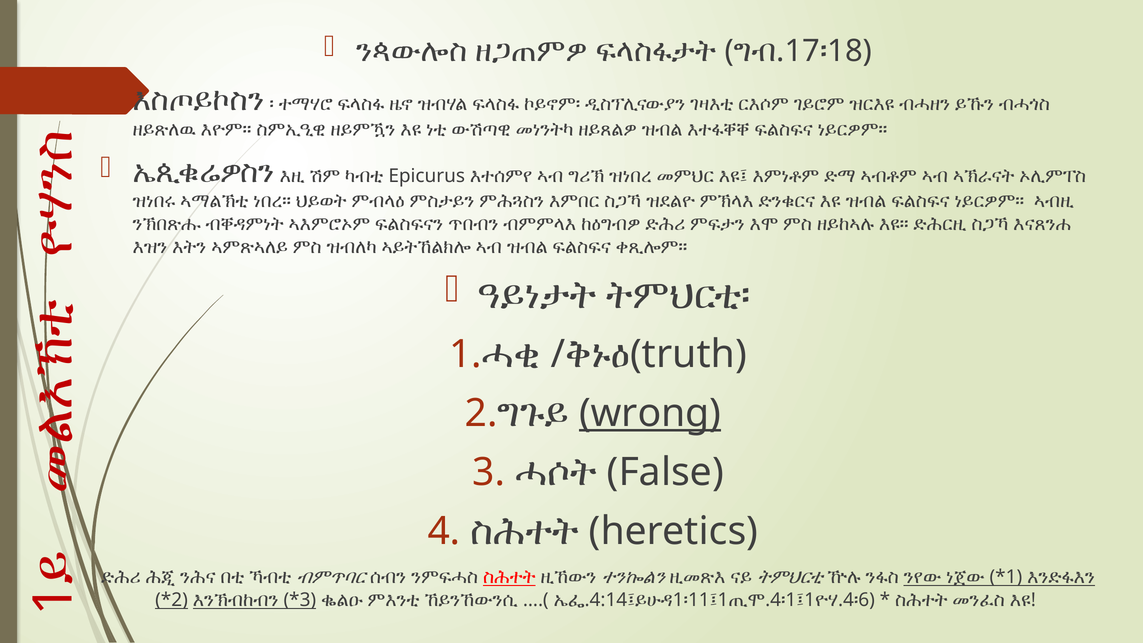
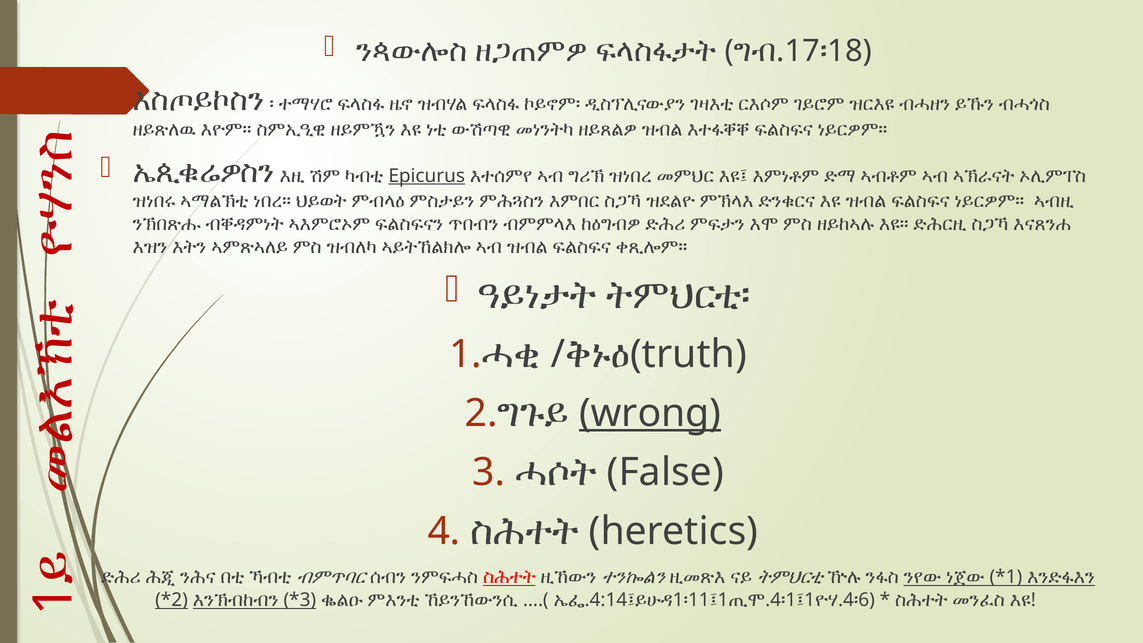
Epicurus underline: none -> present
